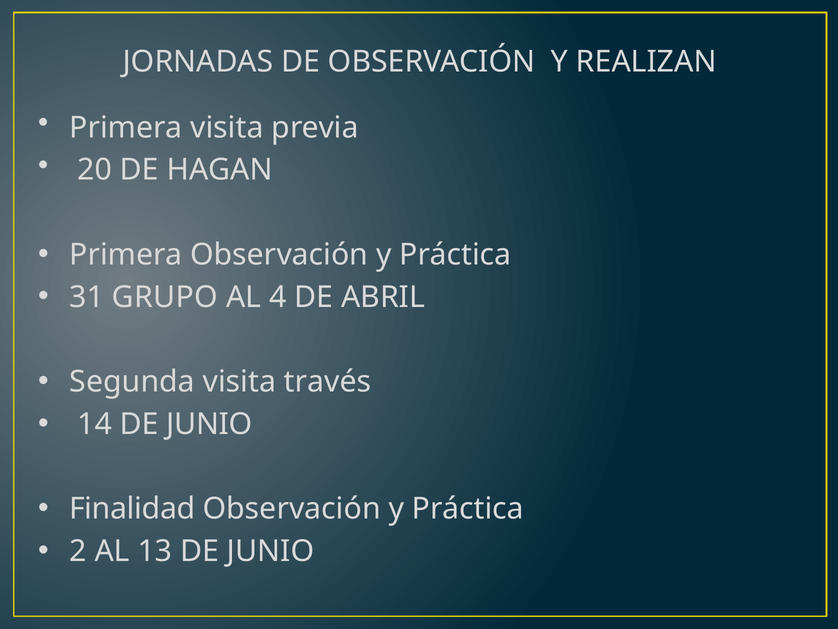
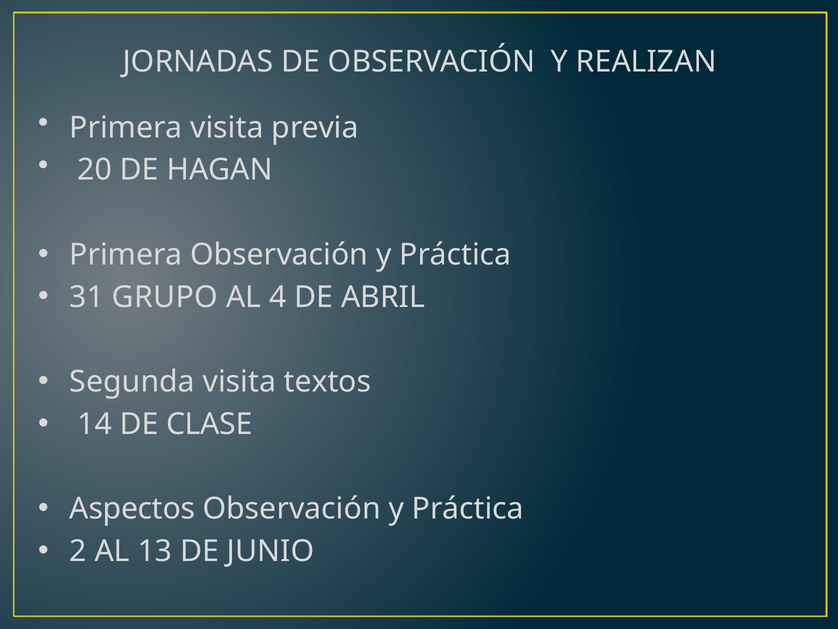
través: través -> textos
14 DE JUNIO: JUNIO -> CLASE
Finalidad: Finalidad -> Aspectos
